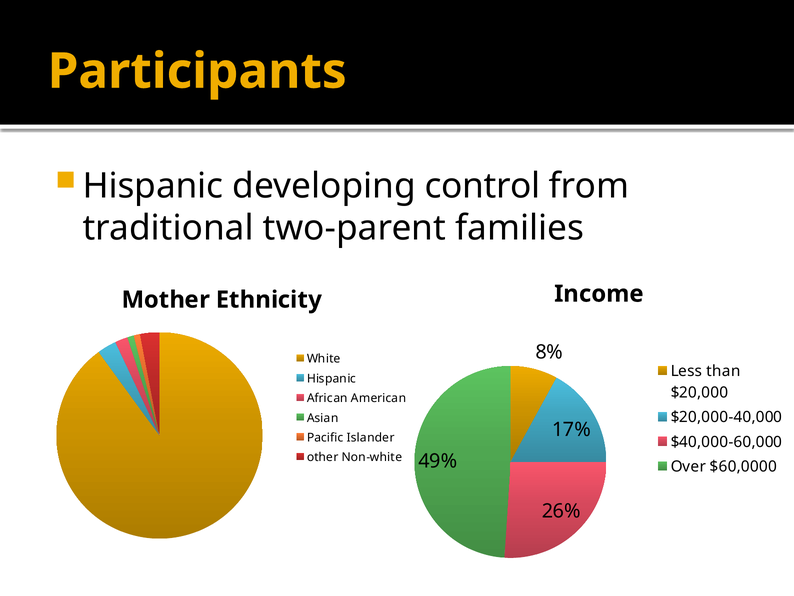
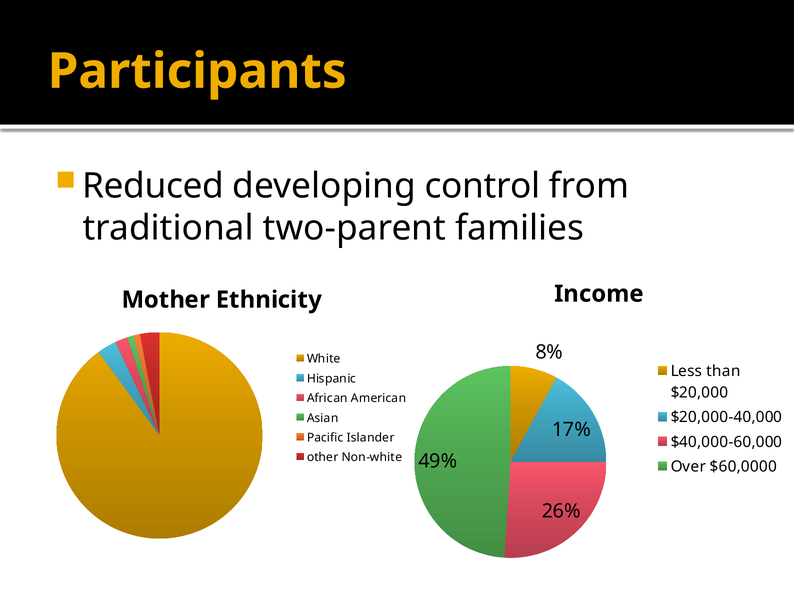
Hispanic at (153, 186): Hispanic -> Reduced
